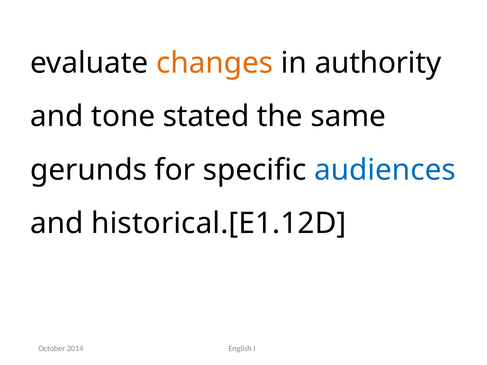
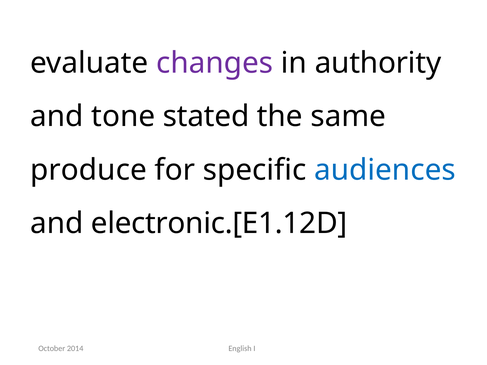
changes colour: orange -> purple
gerunds: gerunds -> produce
historical.[E1.12D: historical.[E1.12D -> electronic.[E1.12D
